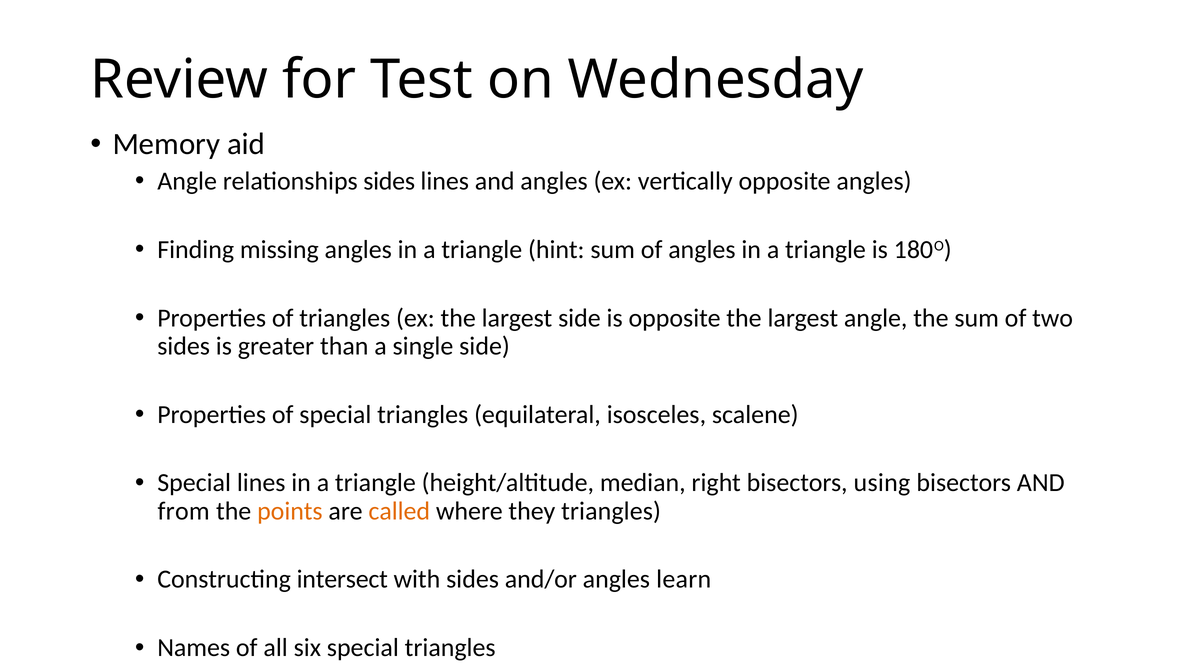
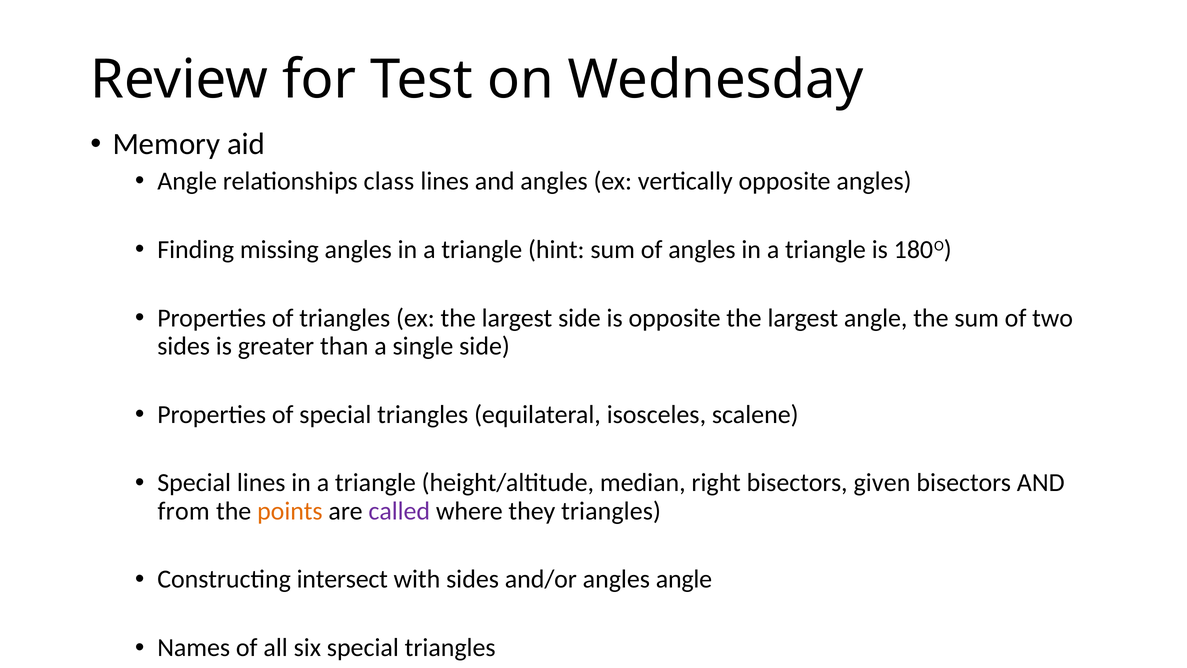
relationships sides: sides -> class
using: using -> given
called colour: orange -> purple
angles learn: learn -> angle
